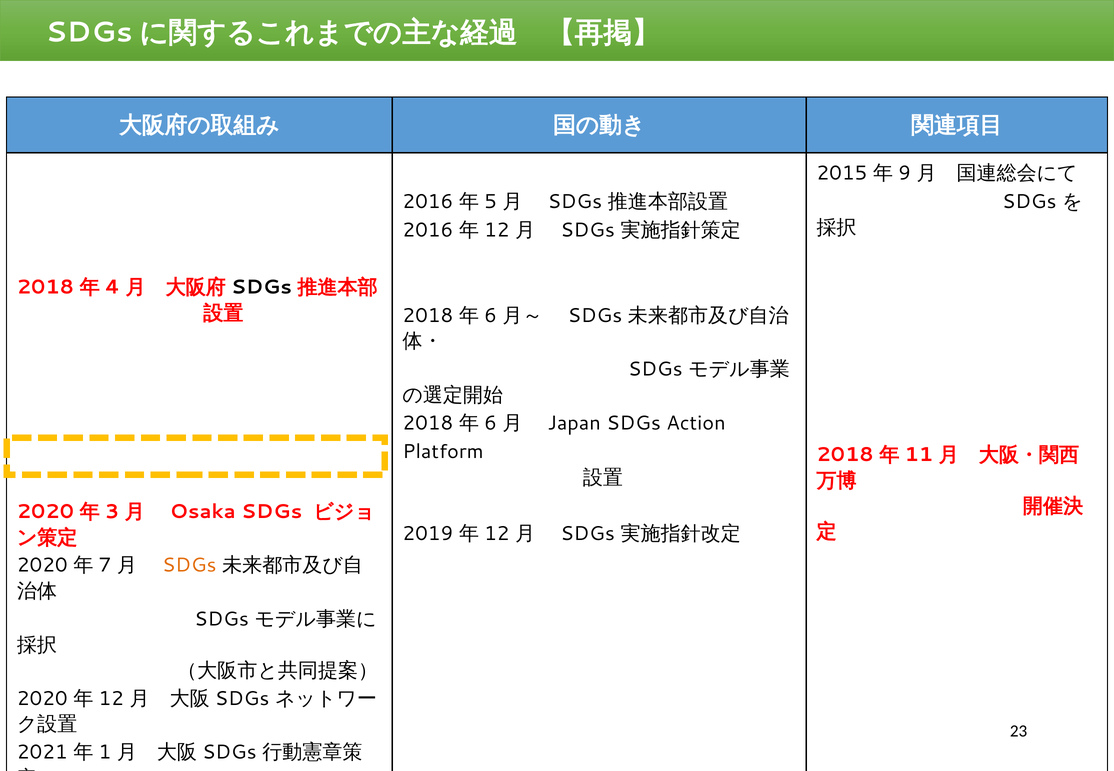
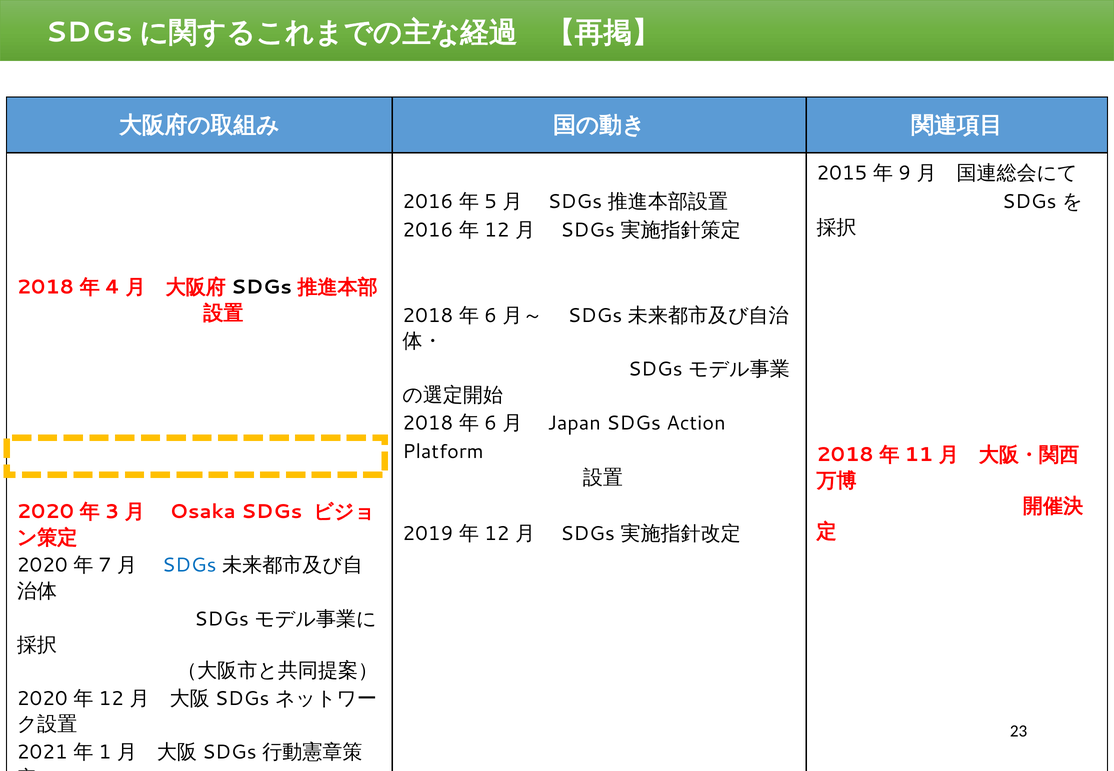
SDGs at (189, 566) colour: orange -> blue
